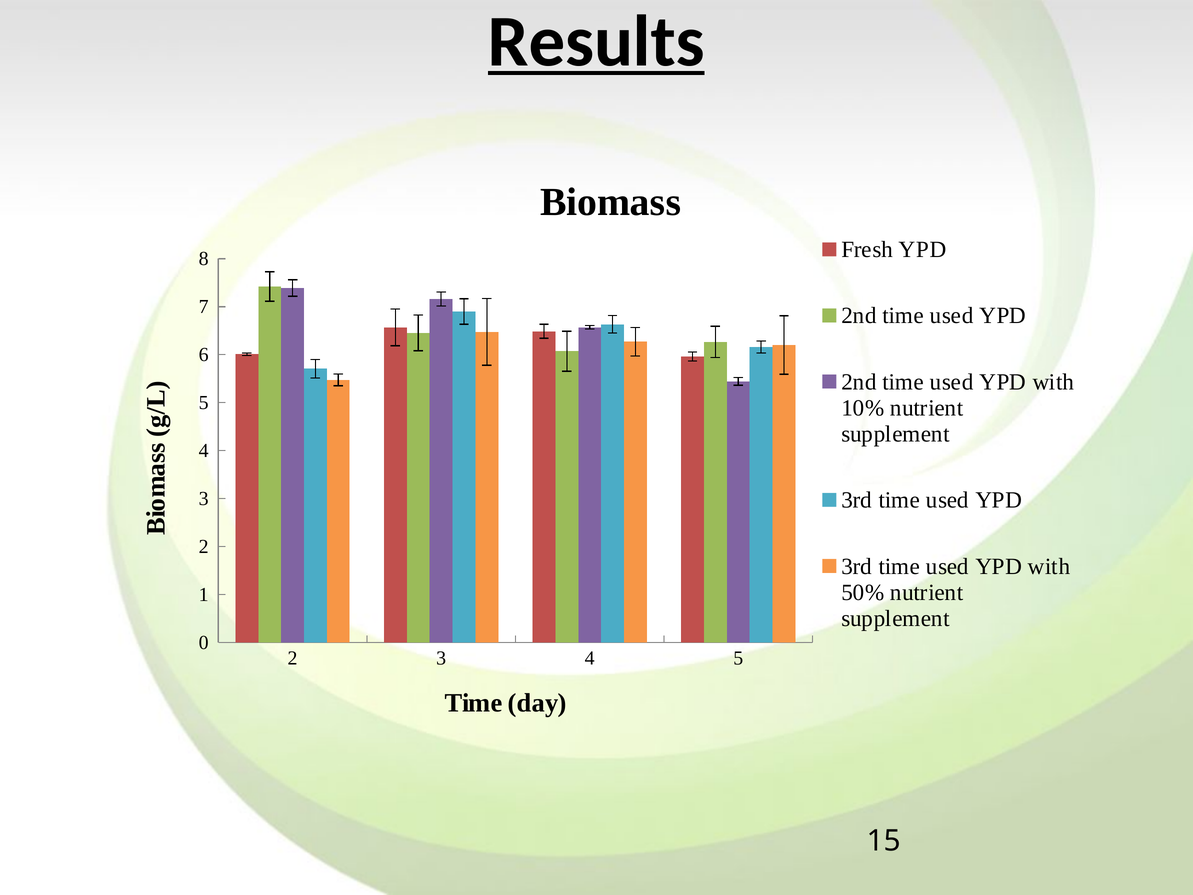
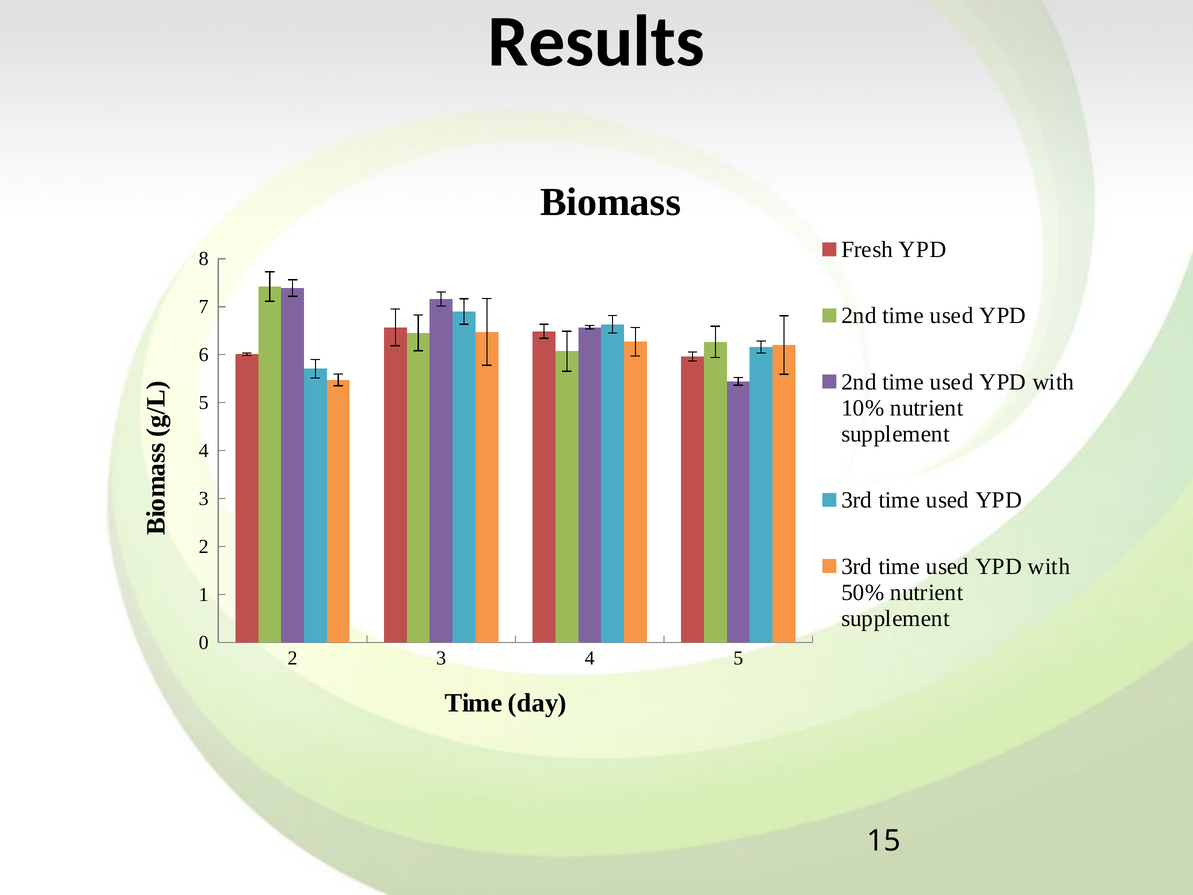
Results underline: present -> none
